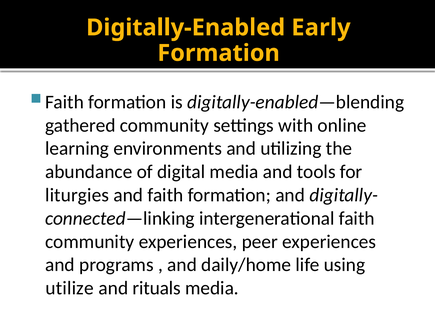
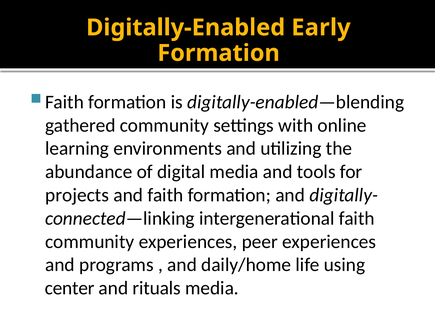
liturgies: liturgies -> projects
utilize: utilize -> center
